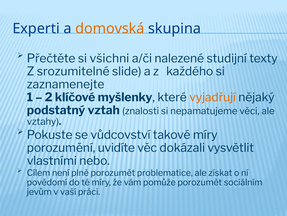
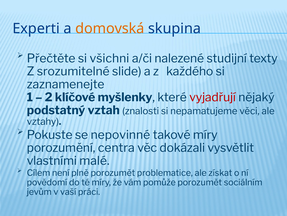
vyjadřují colour: orange -> red
vůdcovství: vůdcovství -> nepovinné
uvidíte: uvidíte -> centra
nebo: nebo -> malé
